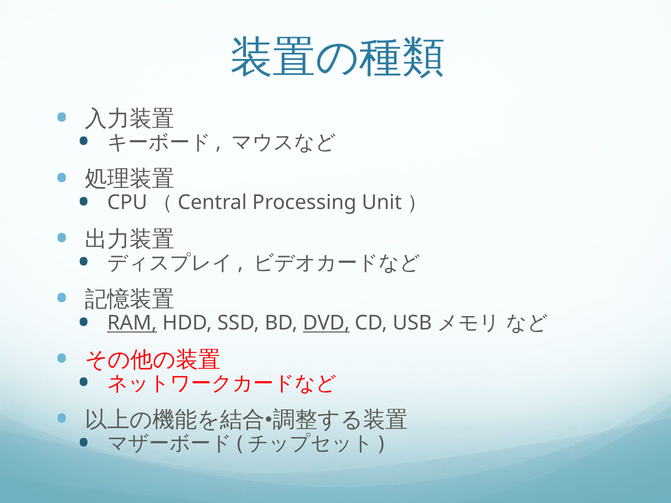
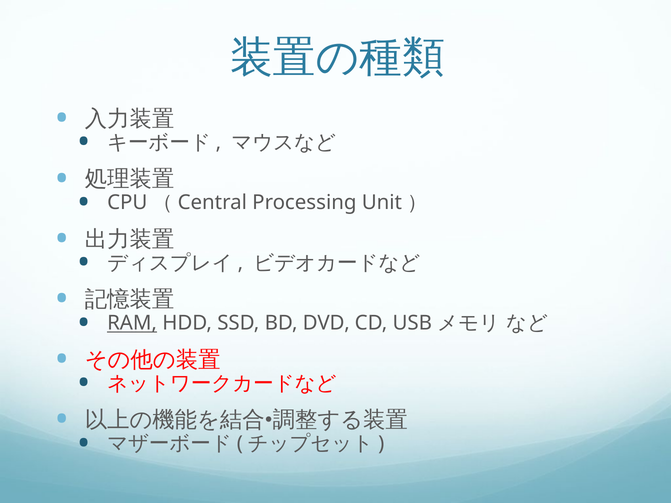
DVD underline: present -> none
